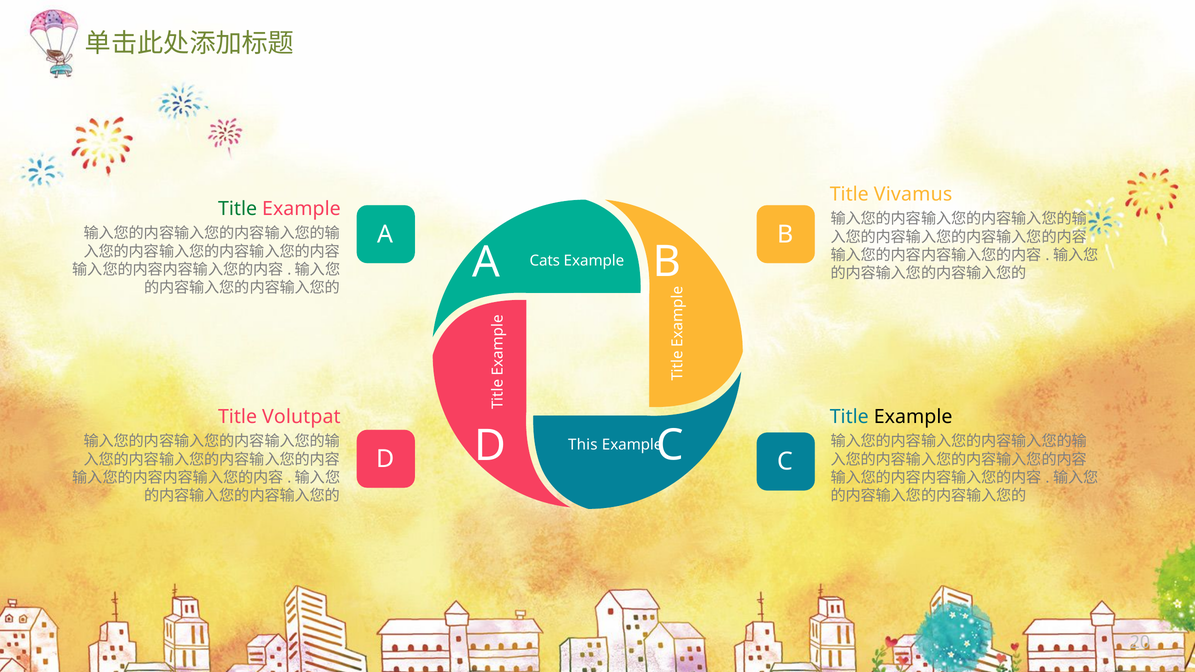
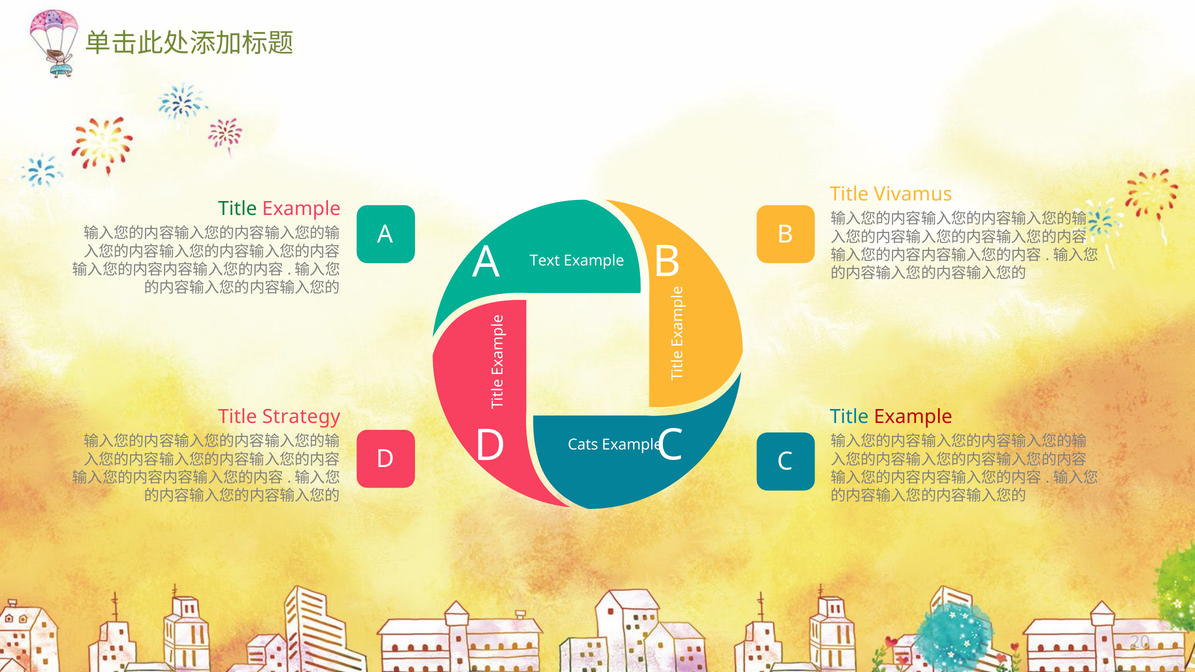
Cats: Cats -> Text
Volutpat: Volutpat -> Strategy
Example at (913, 417) colour: black -> red
This: This -> Cats
